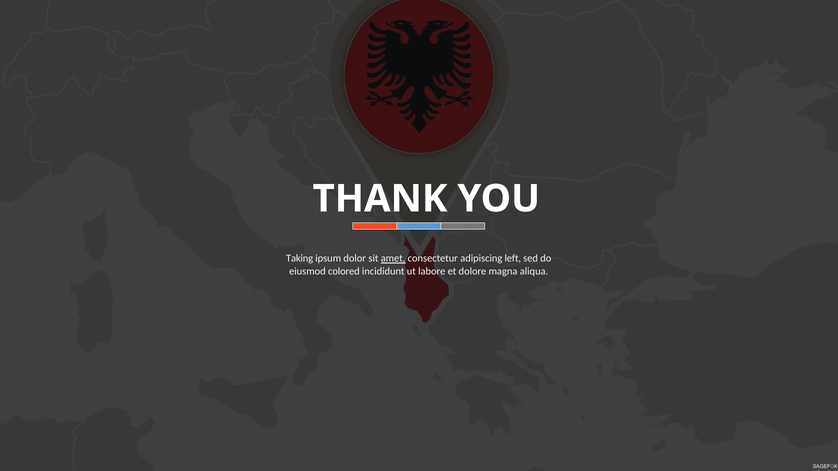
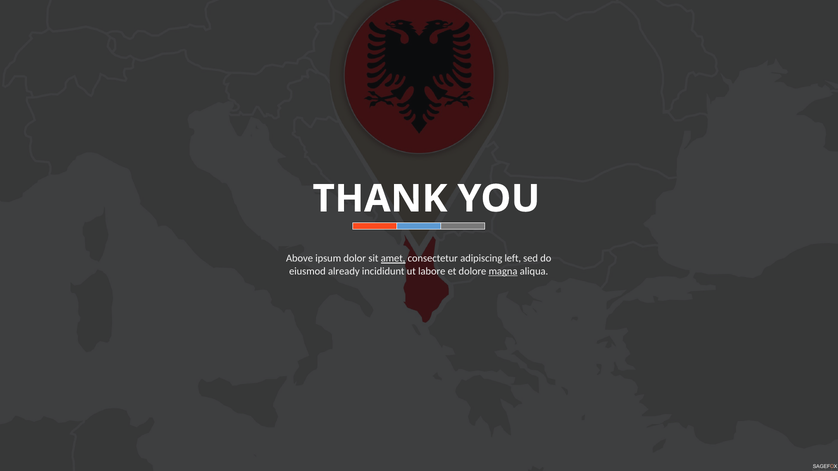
Taking: Taking -> Above
colored: colored -> already
magna underline: none -> present
